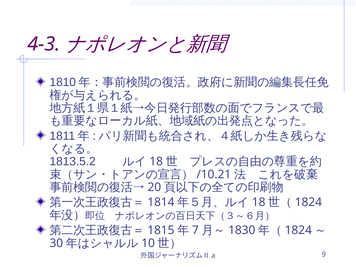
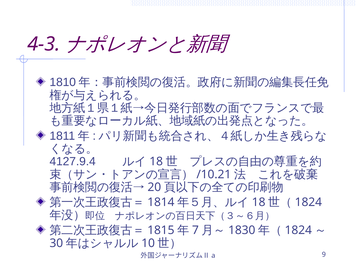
1813.5.2: 1813.5.2 -> 4127.9.4
